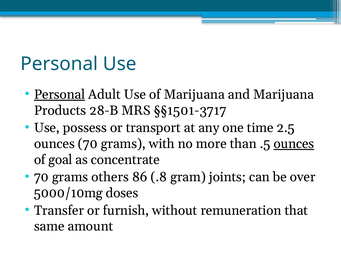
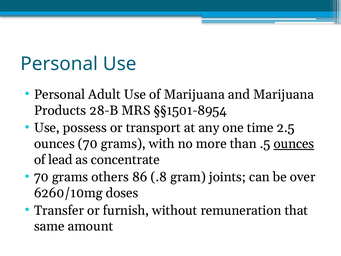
Personal at (60, 94) underline: present -> none
§§1501-3717: §§1501-3717 -> §§1501-8954
goal: goal -> lead
5000/10mg: 5000/10mg -> 6260/10mg
